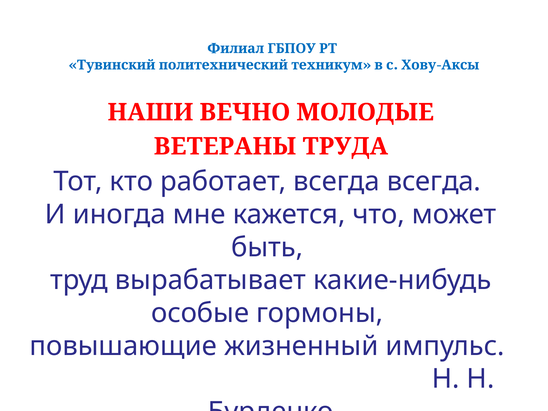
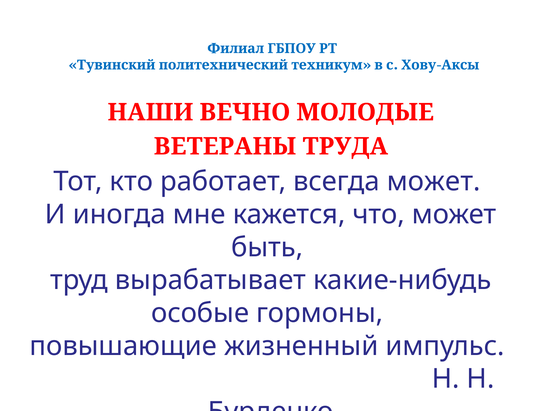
всегда всегда: всегда -> может
